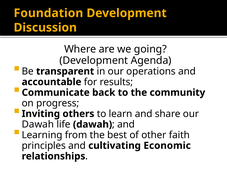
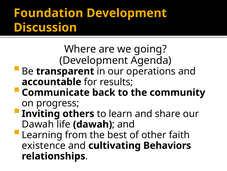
principles: principles -> existence
Economic: Economic -> Behaviors
